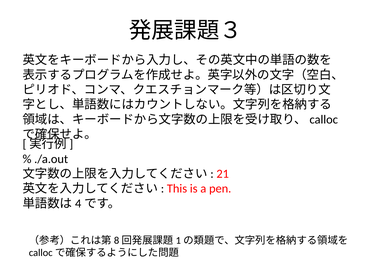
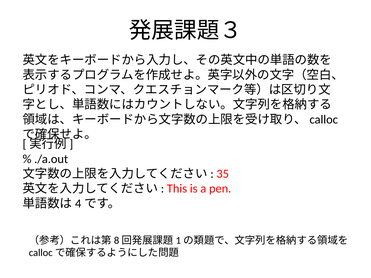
21: 21 -> 35
